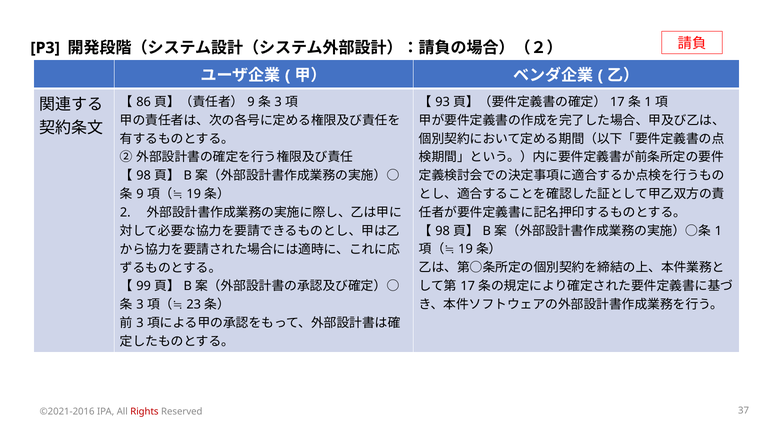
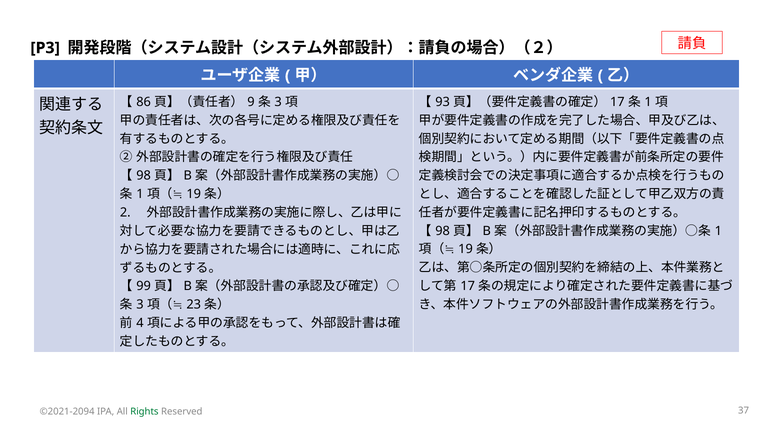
9 at (140, 194): 9 -> 1
3 at (140, 324): 3 -> 4
©2021-2016: ©2021-2016 -> ©2021-2094
Rights colour: red -> green
